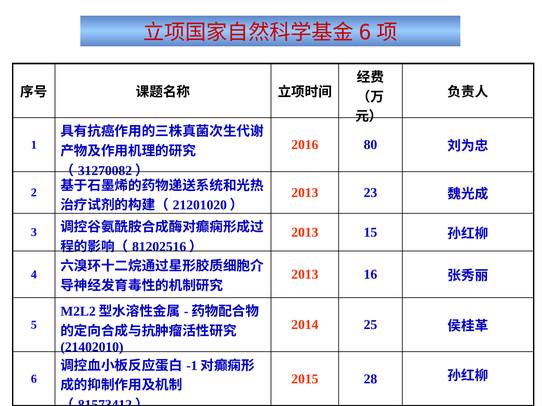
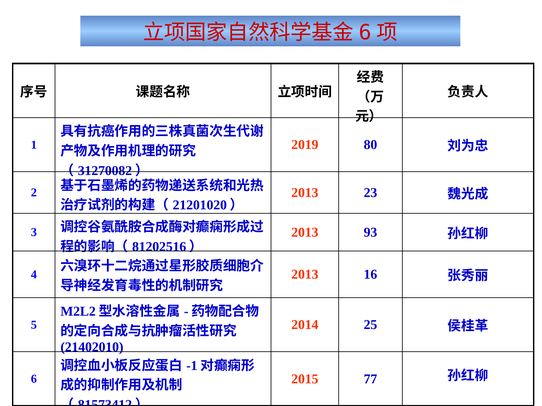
2016: 2016 -> 2019
15: 15 -> 93
28: 28 -> 77
